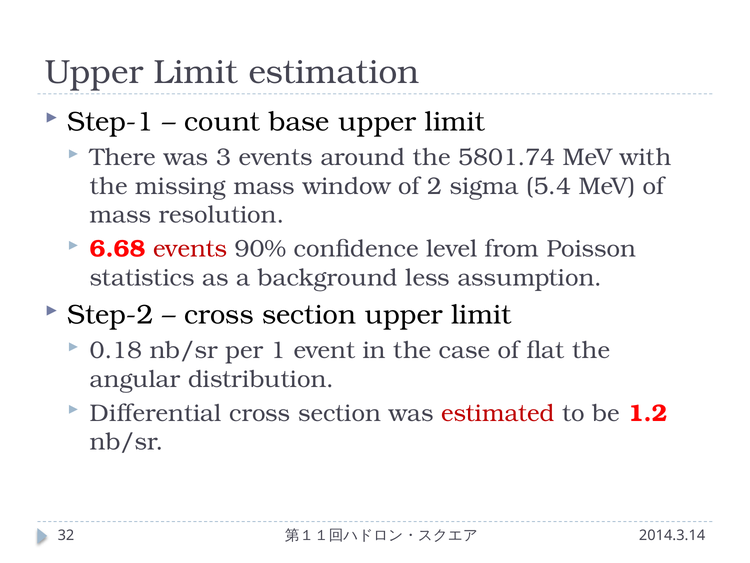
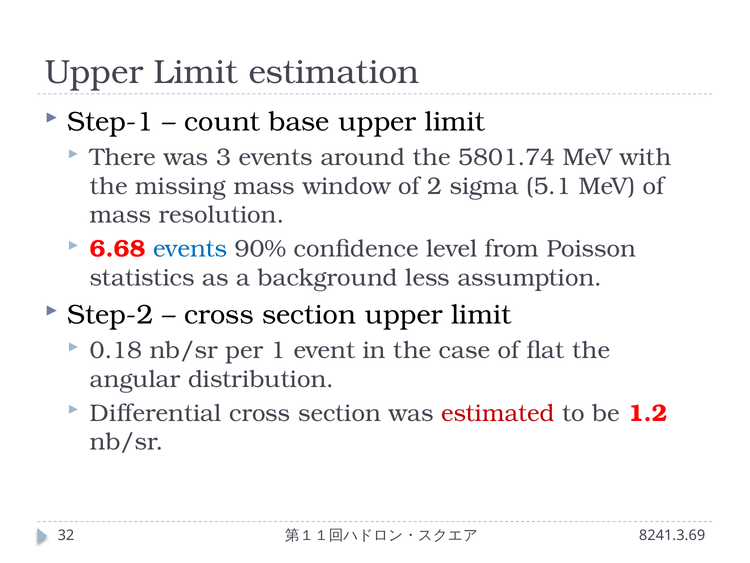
5.4: 5.4 -> 5.1
events at (190, 249) colour: red -> blue
2014.3.14: 2014.3.14 -> 8241.3.69
